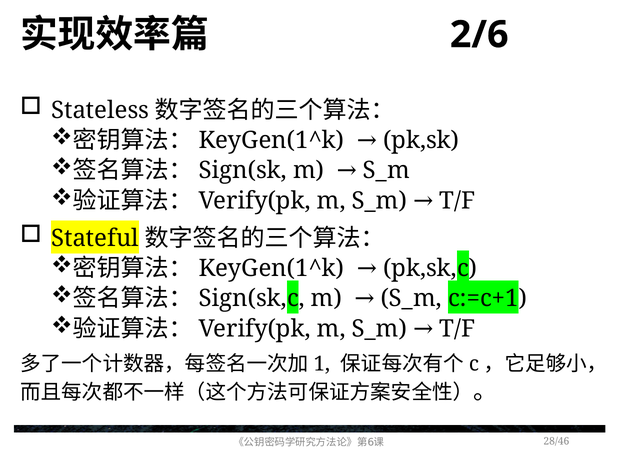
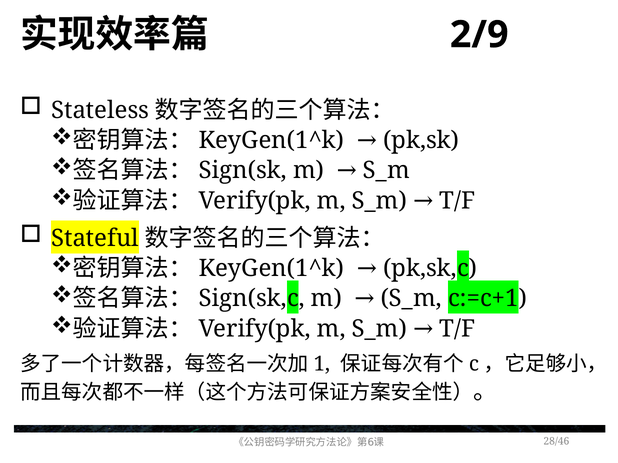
2/6: 2/6 -> 2/9
